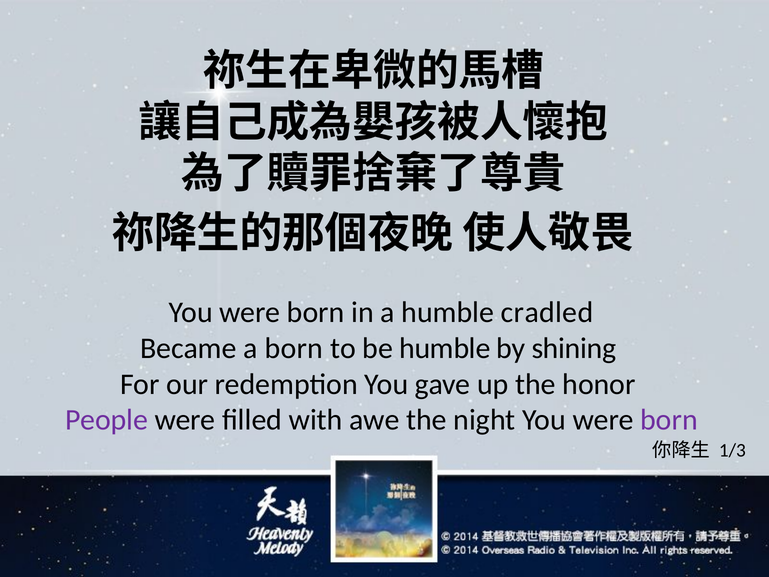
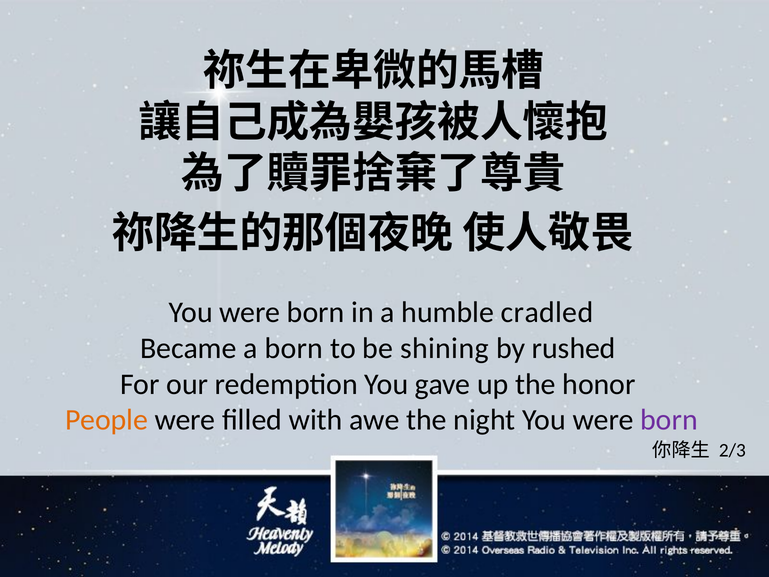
be humble: humble -> shining
shining: shining -> rushed
People colour: purple -> orange
1/3: 1/3 -> 2/3
